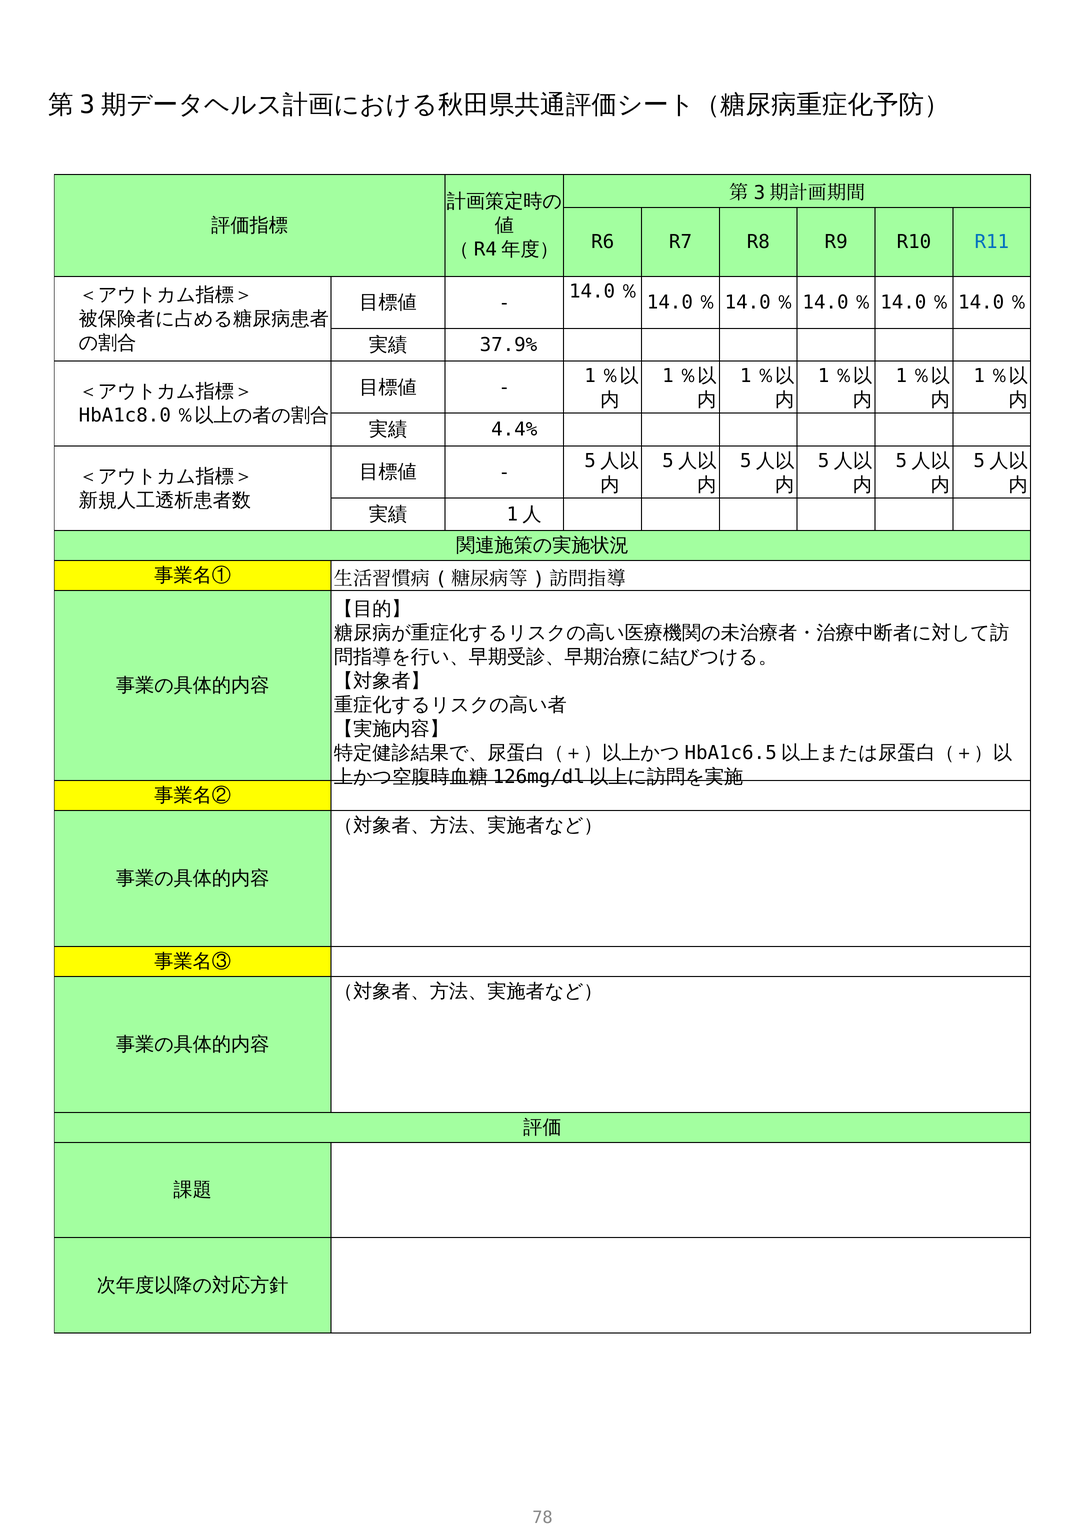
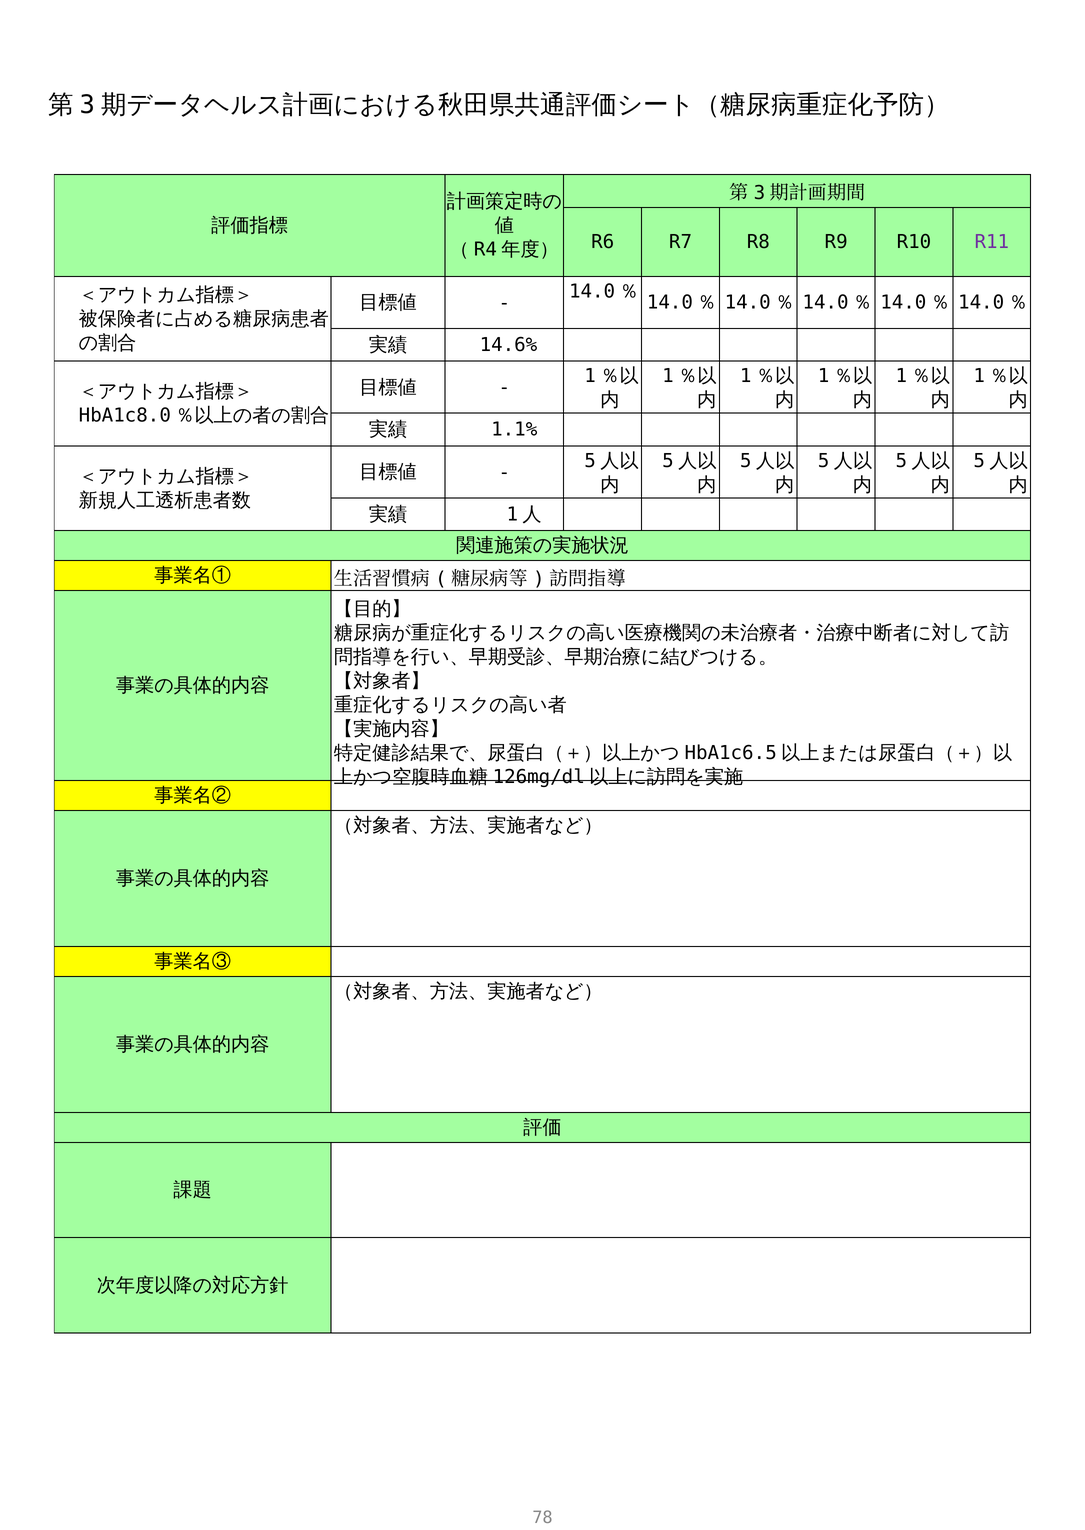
R11 colour: blue -> purple
37.9%: 37.9% -> 14.6%
4.4%: 4.4% -> 1.1%
